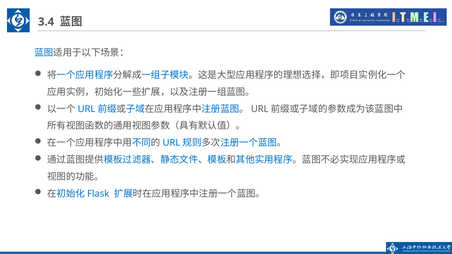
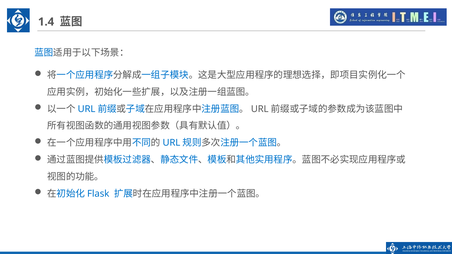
3.4: 3.4 -> 1.4
